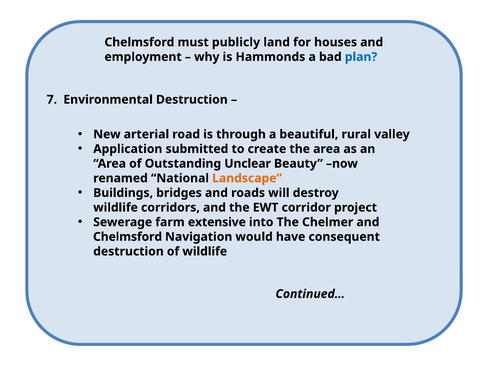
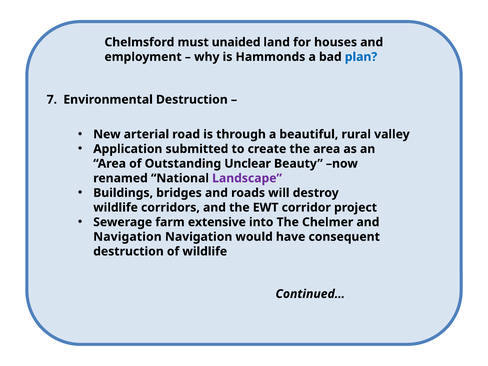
publicly: publicly -> unaided
Landscape colour: orange -> purple
Chelmsford at (128, 237): Chelmsford -> Navigation
